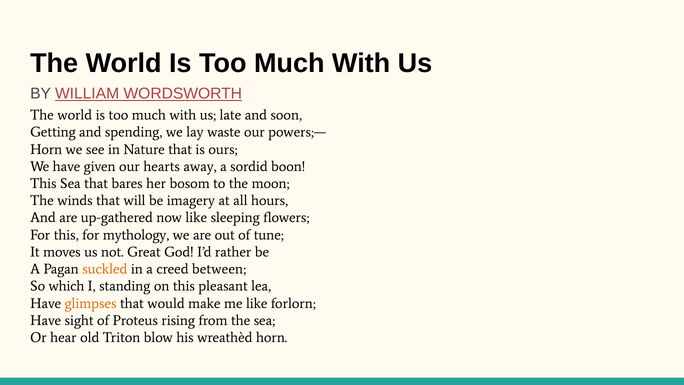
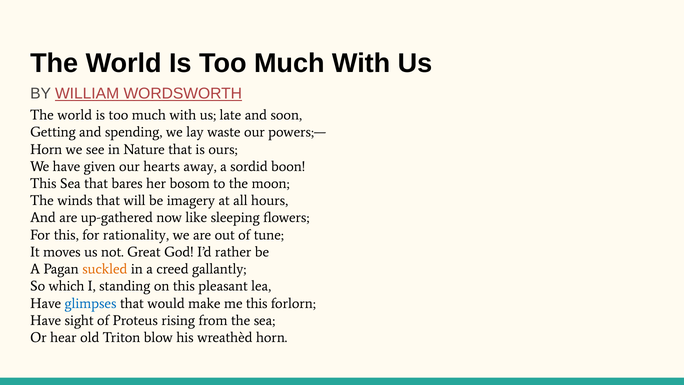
mythology: mythology -> rationality
between: between -> gallantly
glimpses colour: orange -> blue
me like: like -> this
